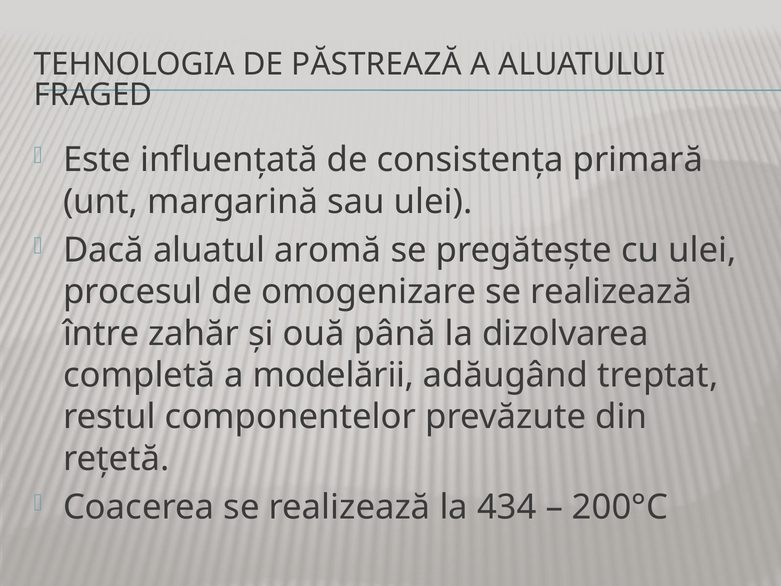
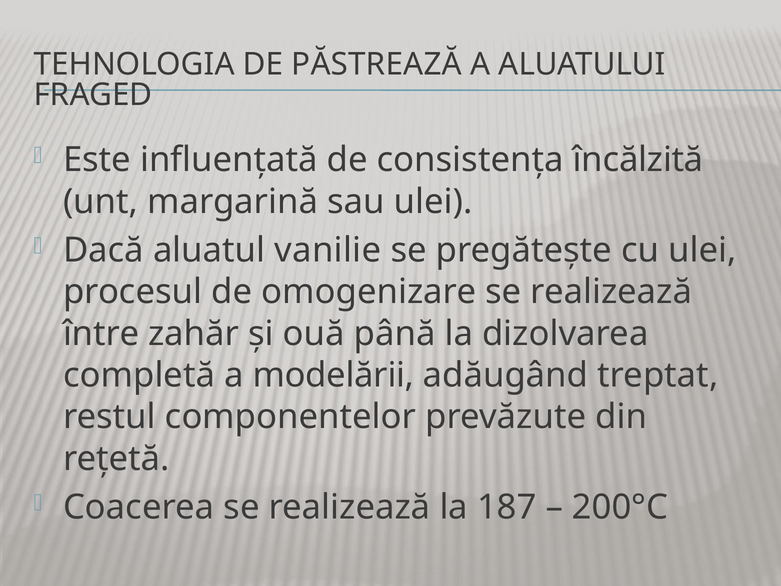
primară: primară -> încălzită
aromă: aromă -> vanilie
434: 434 -> 187
